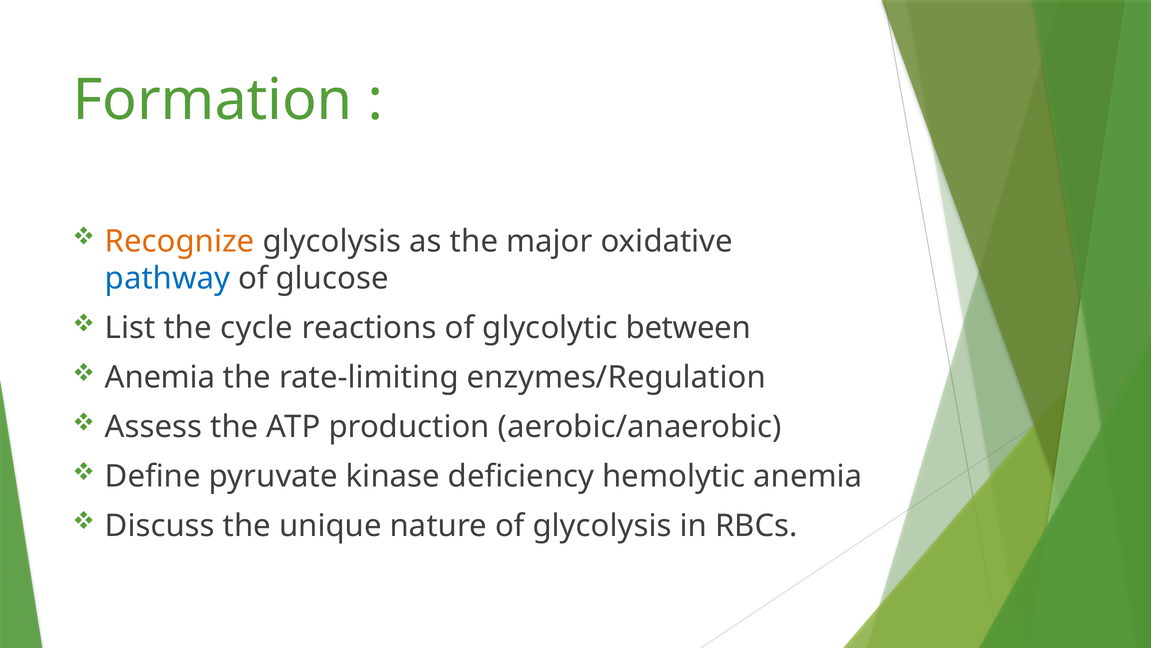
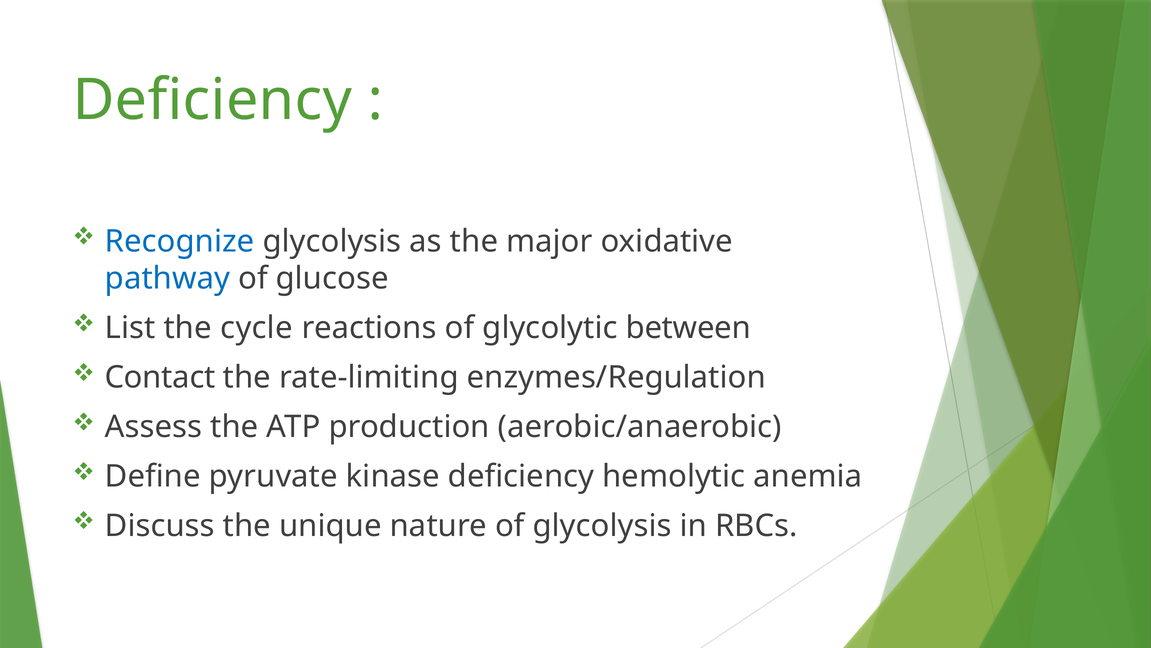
Formation at (213, 100): Formation -> Deficiency
Recognize colour: orange -> blue
Anemia at (160, 377): Anemia -> Contact
